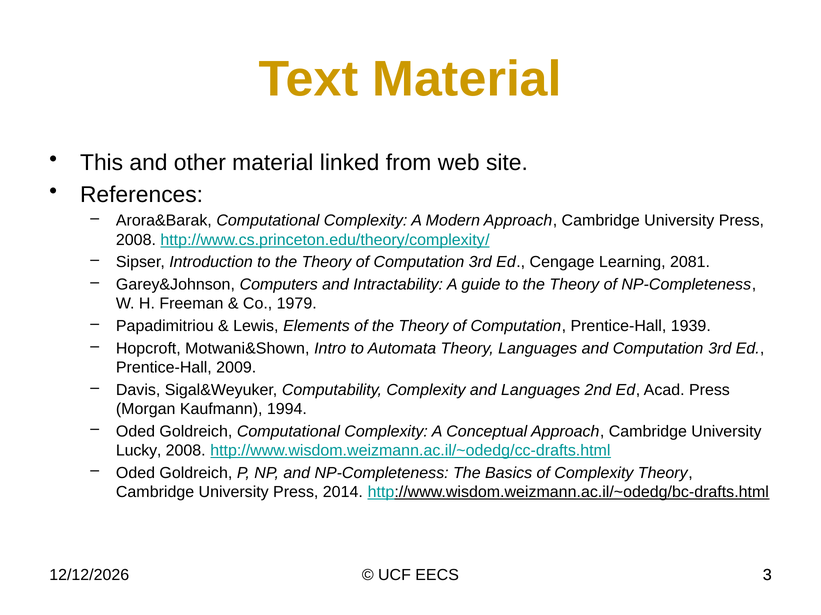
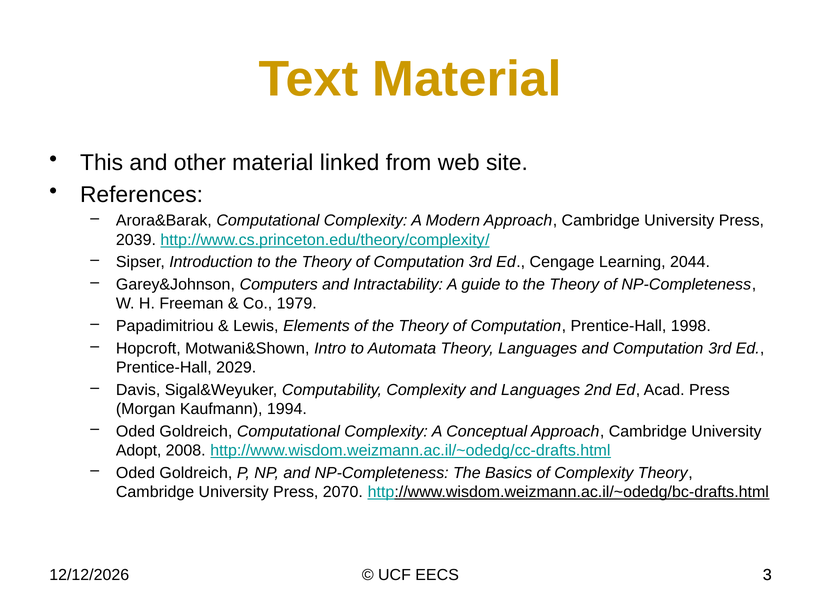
2008 at (136, 240): 2008 -> 2039
2081: 2081 -> 2044
1939: 1939 -> 1998
2009: 2009 -> 2029
Lucky: Lucky -> Adopt
2014: 2014 -> 2070
